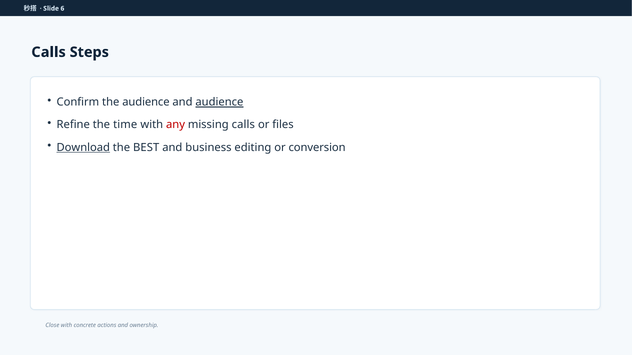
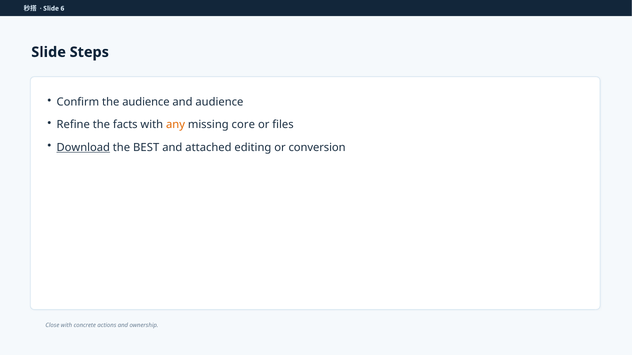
Calls at (49, 52): Calls -> Slide
audience at (219, 102) underline: present -> none
time: time -> facts
any colour: red -> orange
missing calls: calls -> core
business: business -> attached
